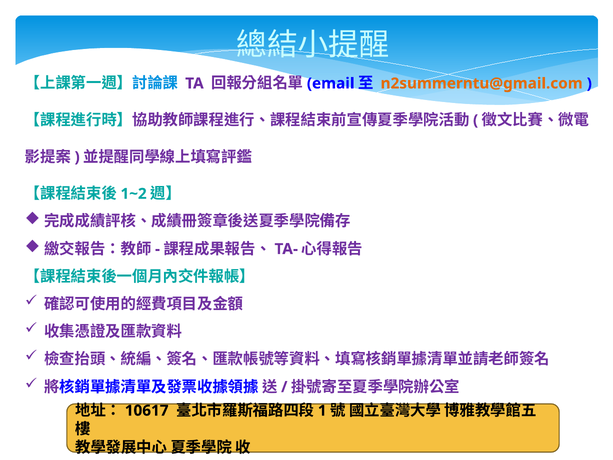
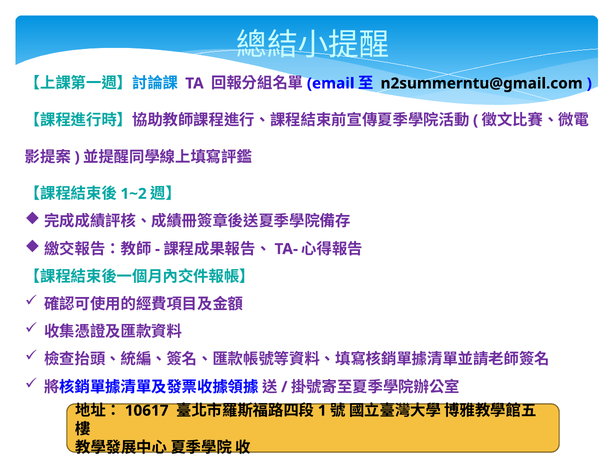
n2summerntu@gmail.com colour: orange -> black
